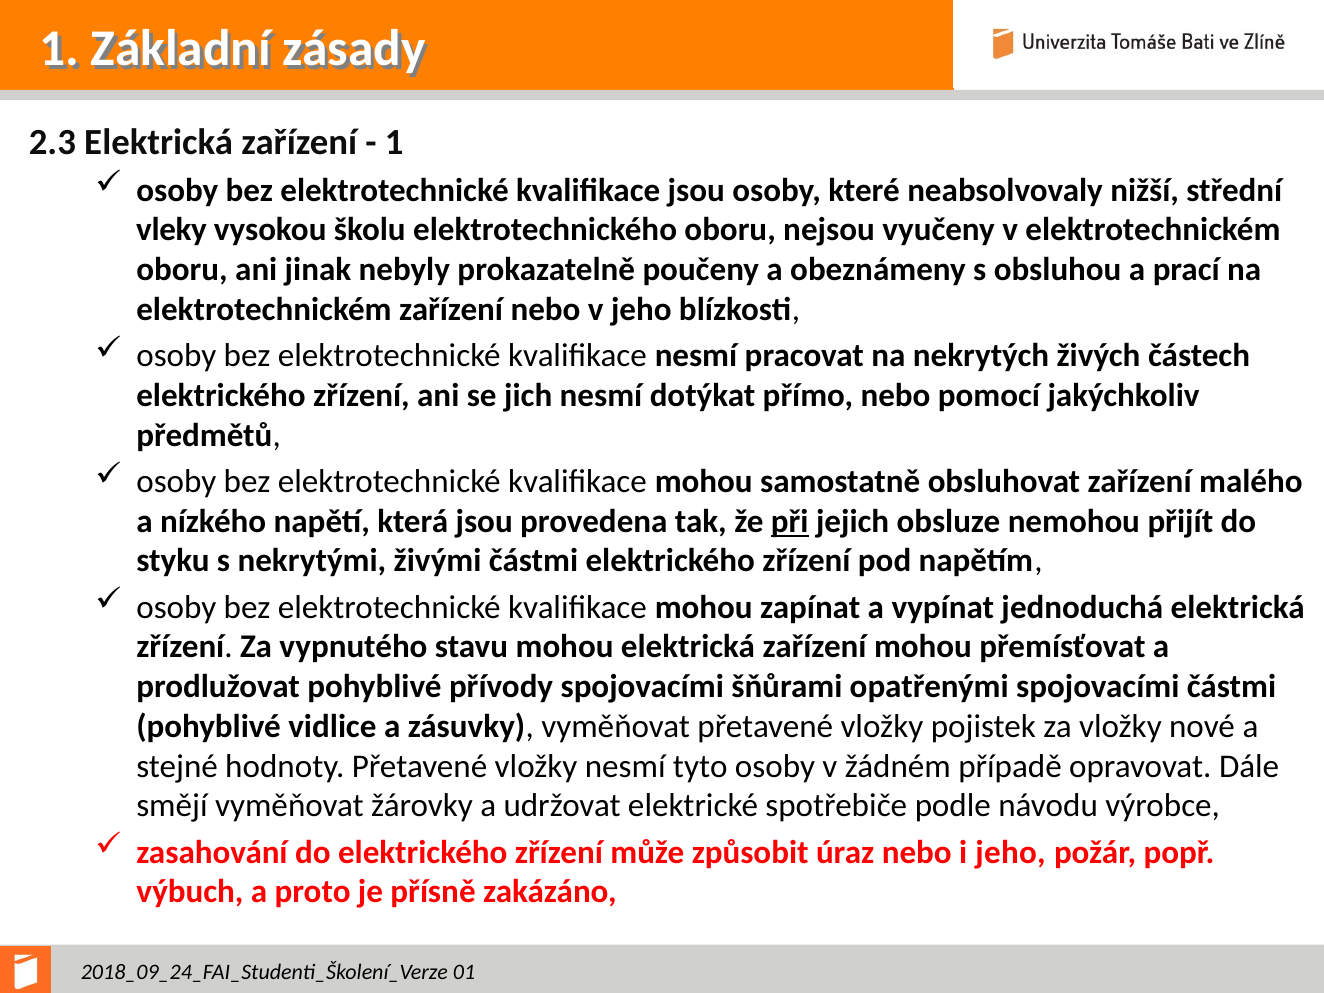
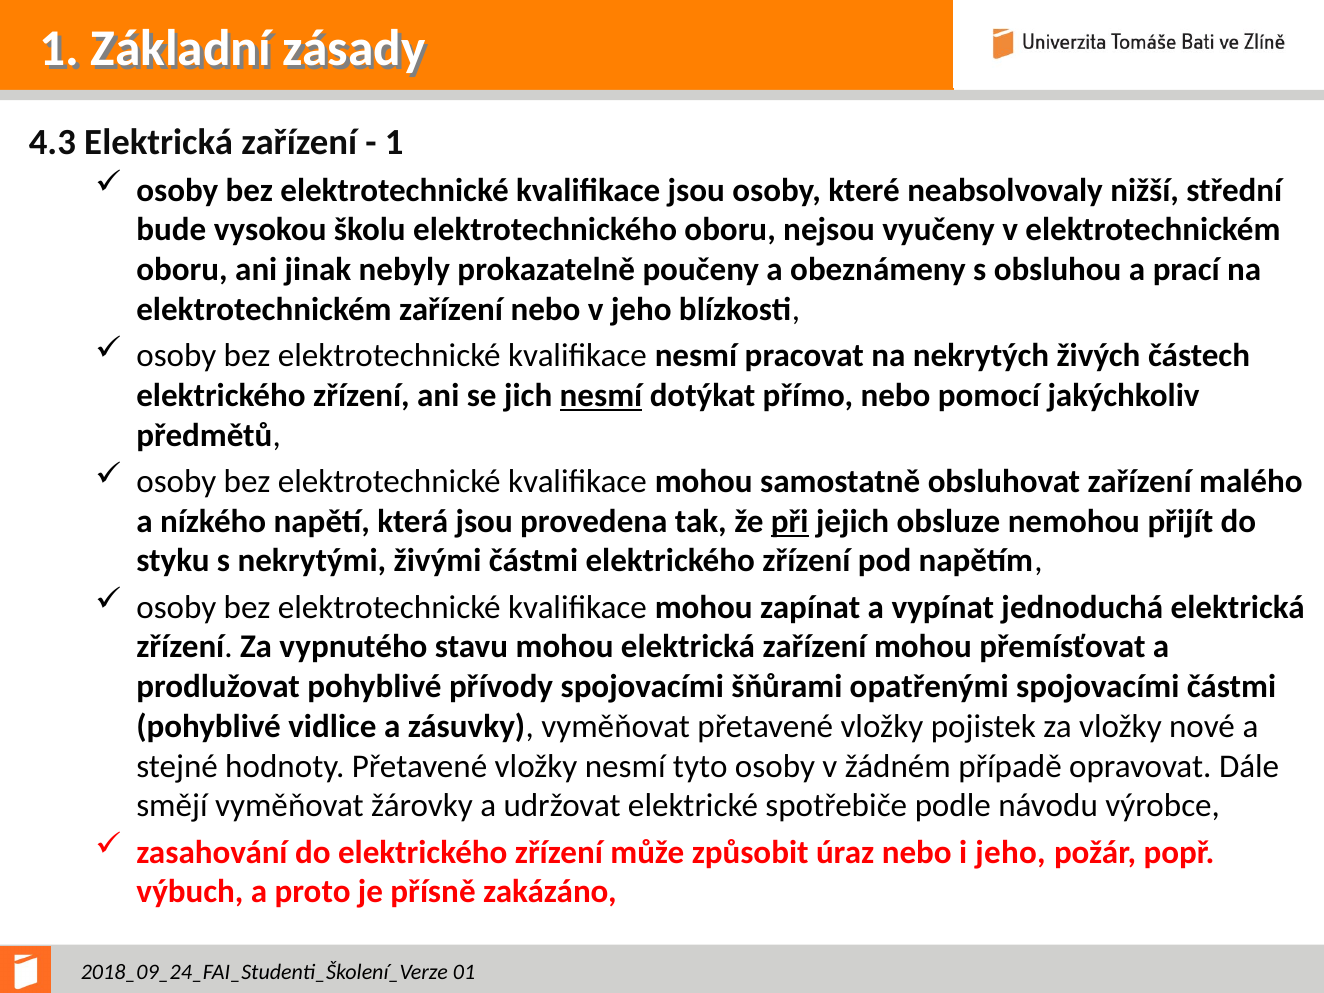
2.3: 2.3 -> 4.3
vleky: vleky -> bude
nesmí at (601, 396) underline: none -> present
